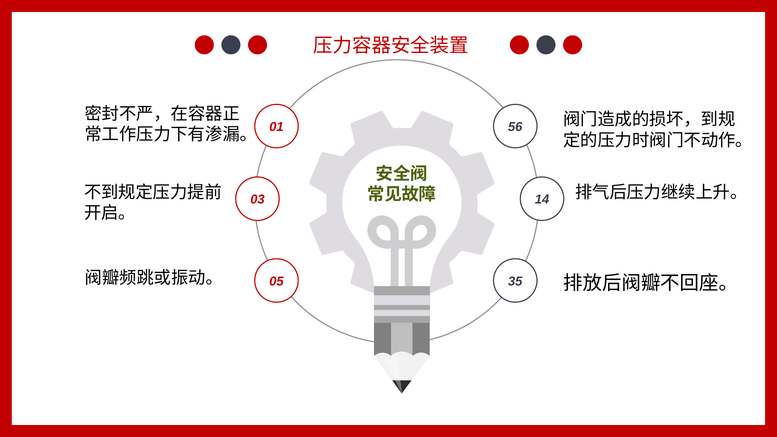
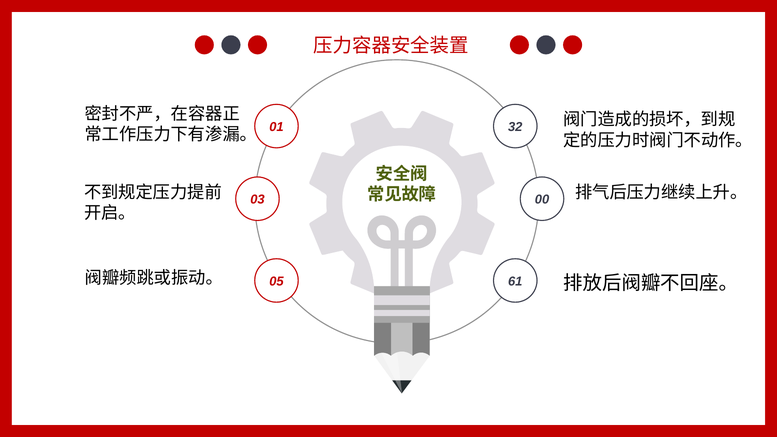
56: 56 -> 32
14: 14 -> 00
35: 35 -> 61
